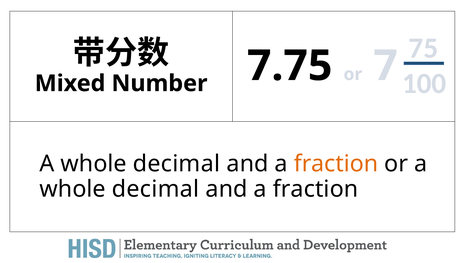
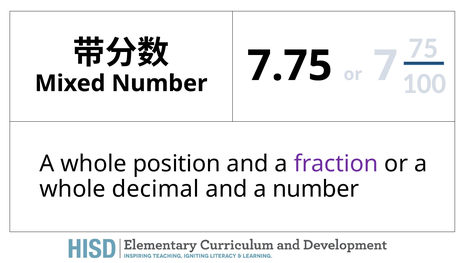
decimal at (177, 164): decimal -> position
fraction at (336, 164) colour: orange -> purple
fraction at (316, 189): fraction -> number
